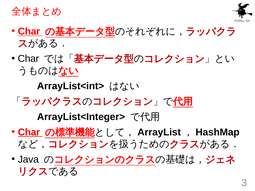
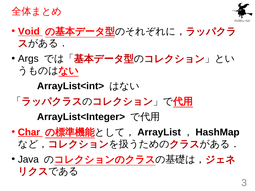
Char at (29, 32): Char -> Void
Char at (28, 59): Char -> Args
